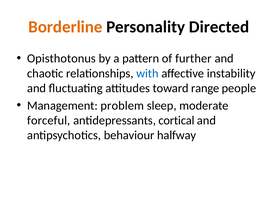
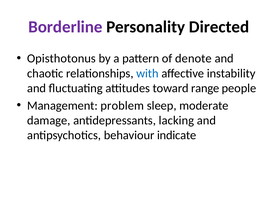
Borderline colour: orange -> purple
further: further -> denote
forceful: forceful -> damage
cortical: cortical -> lacking
halfway: halfway -> indicate
